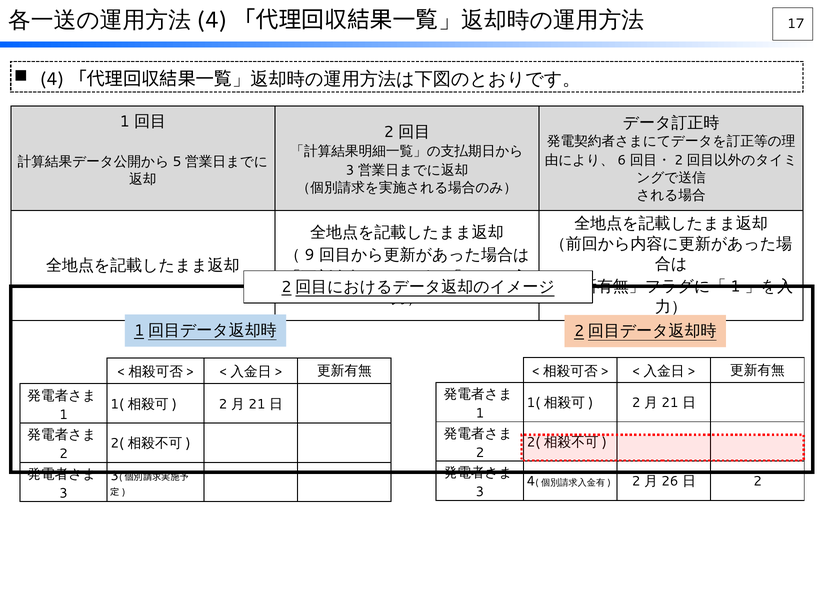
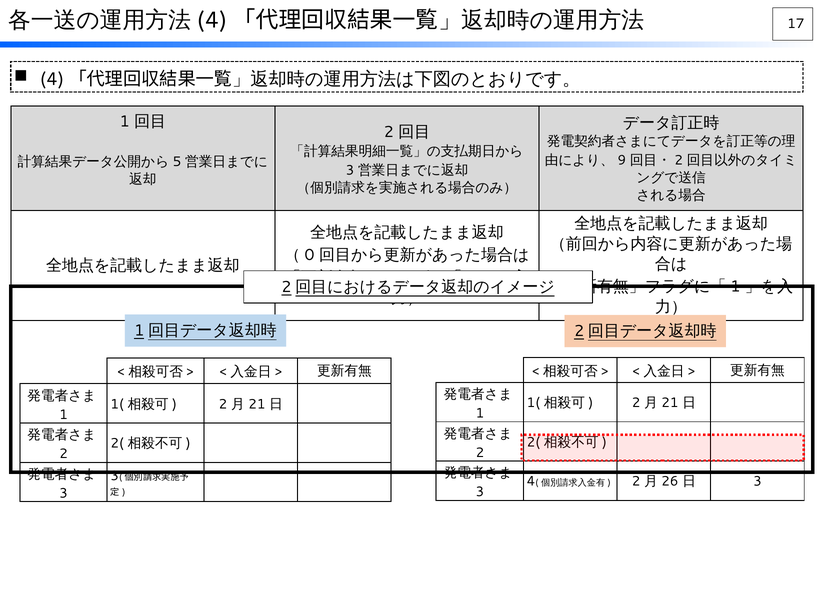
6: 6 -> 9
9: 9 -> 0
2 at (757, 481): 2 -> 3
